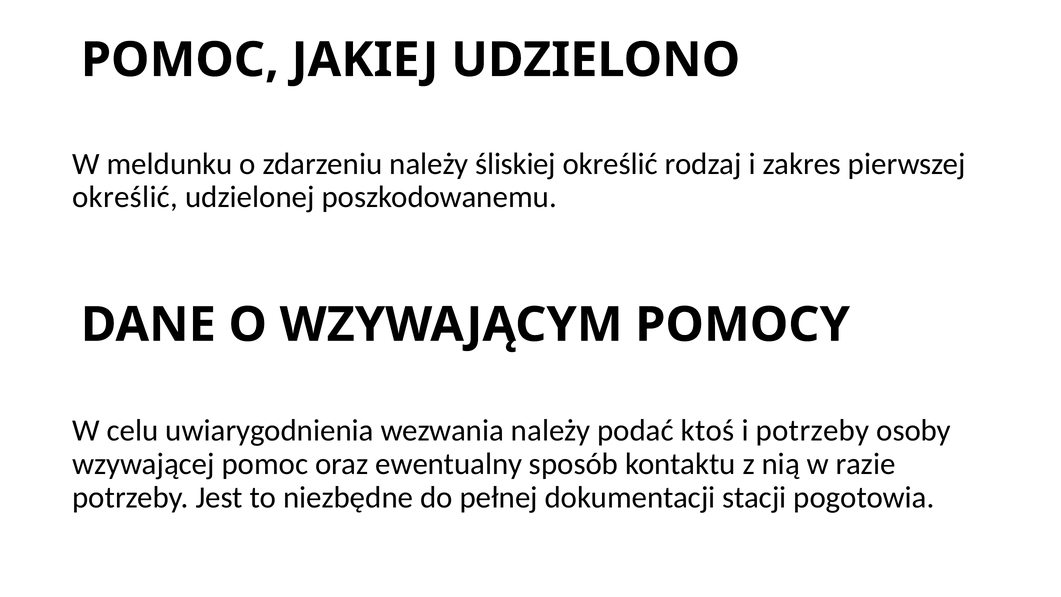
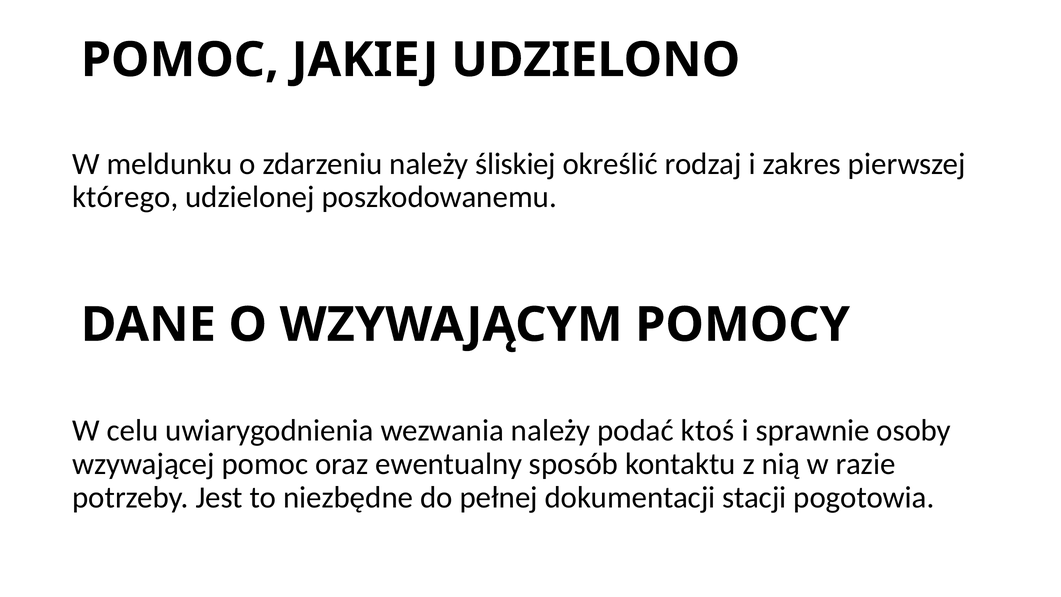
określić at (125, 197): określić -> którego
i potrzeby: potrzeby -> sprawnie
